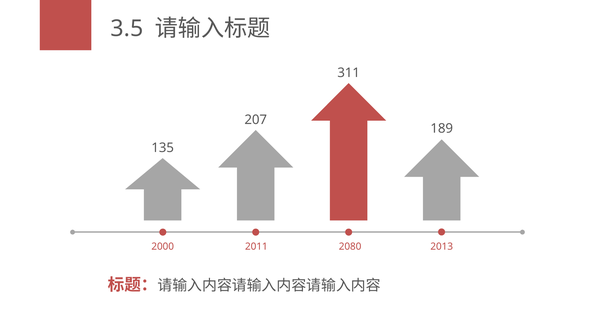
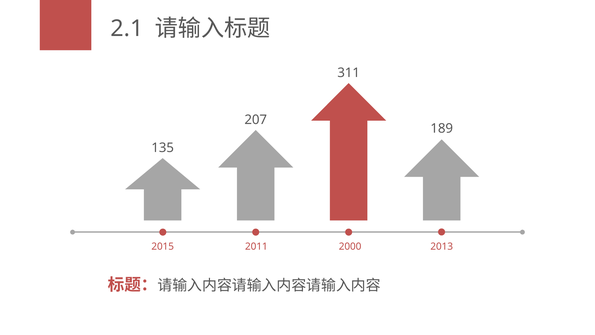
3.5: 3.5 -> 2.1
2000: 2000 -> 2015
2080: 2080 -> 2000
